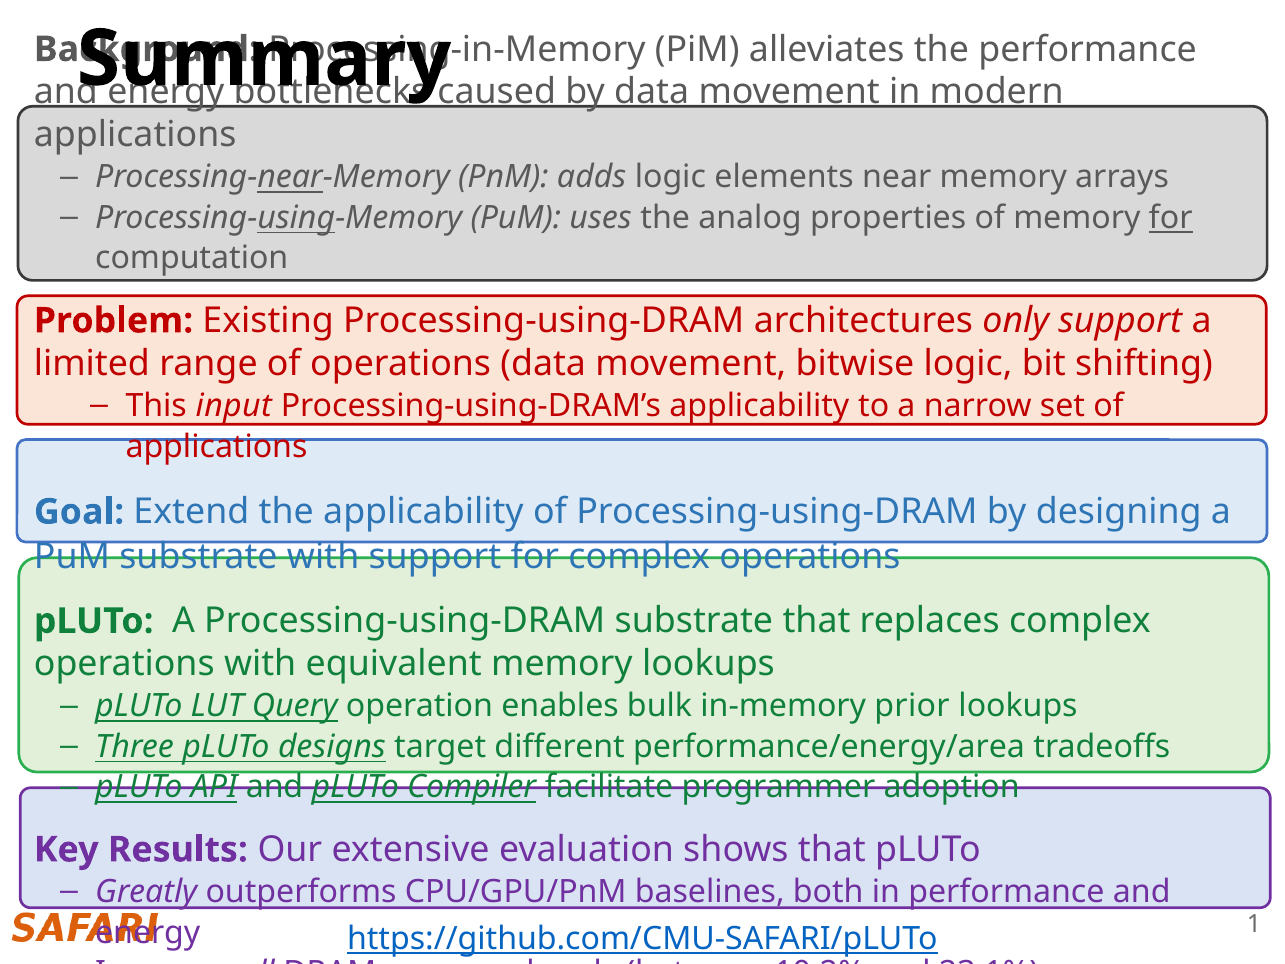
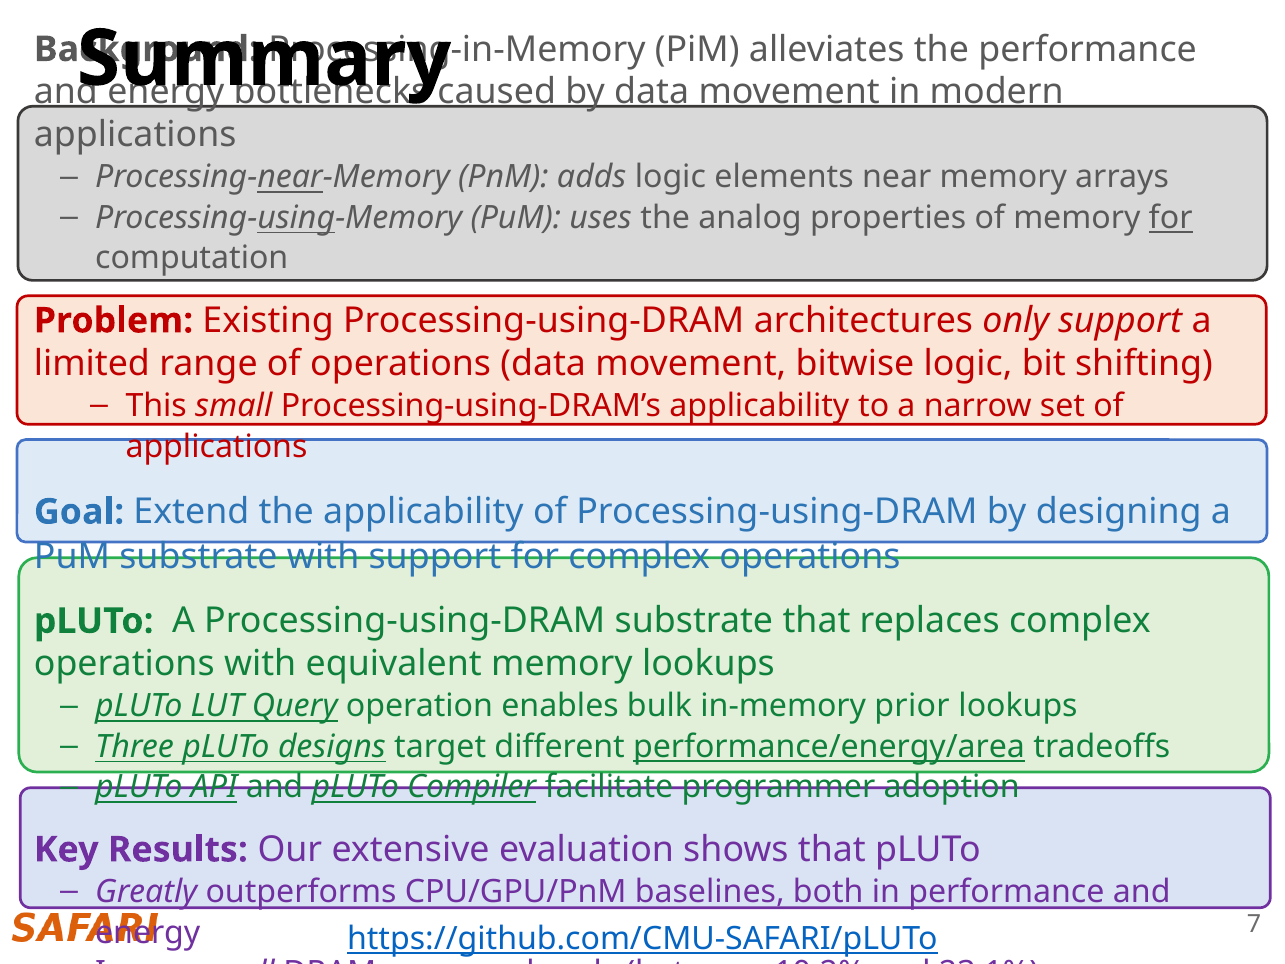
This input: input -> small
performance/energy/area underline: none -> present
1: 1 -> 7
